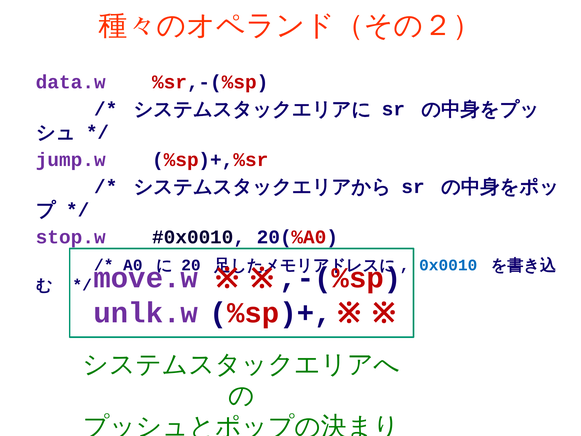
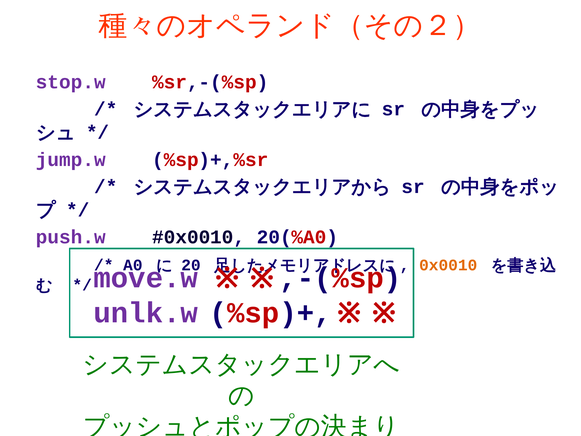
data.w: data.w -> stop.w
stop.w: stop.w -> push.w
0x0010 colour: blue -> orange
